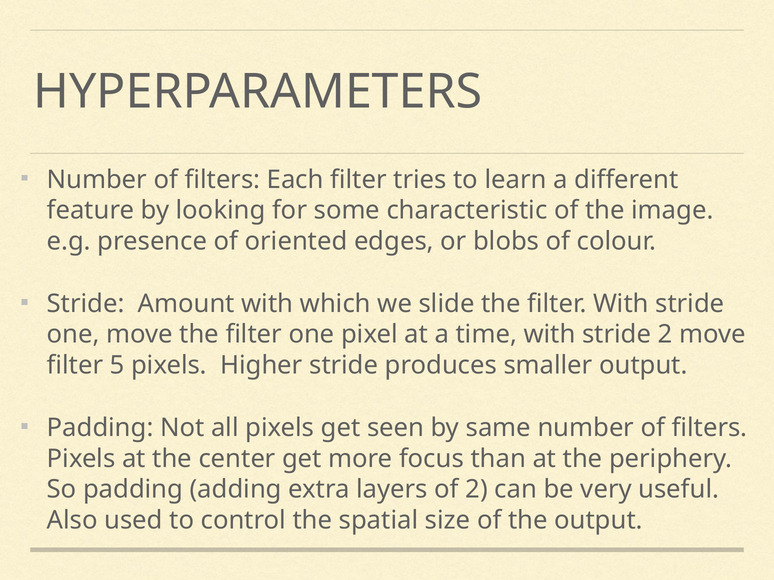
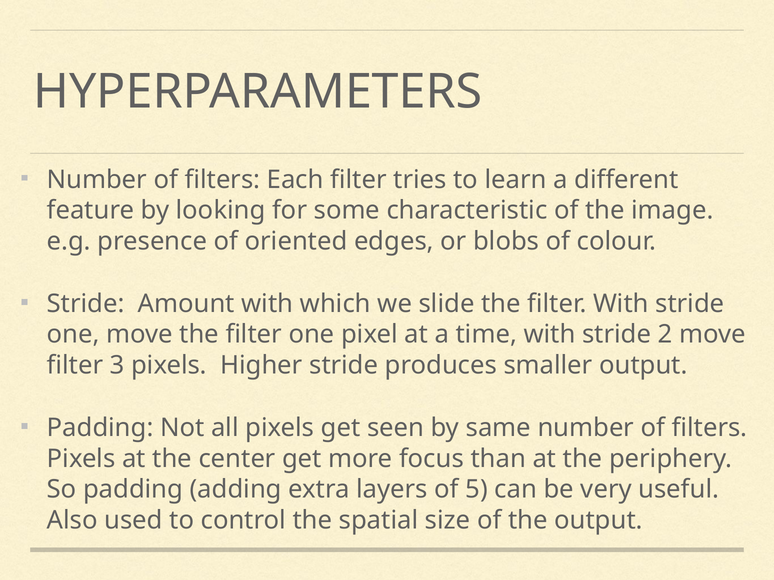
5: 5 -> 3
of 2: 2 -> 5
